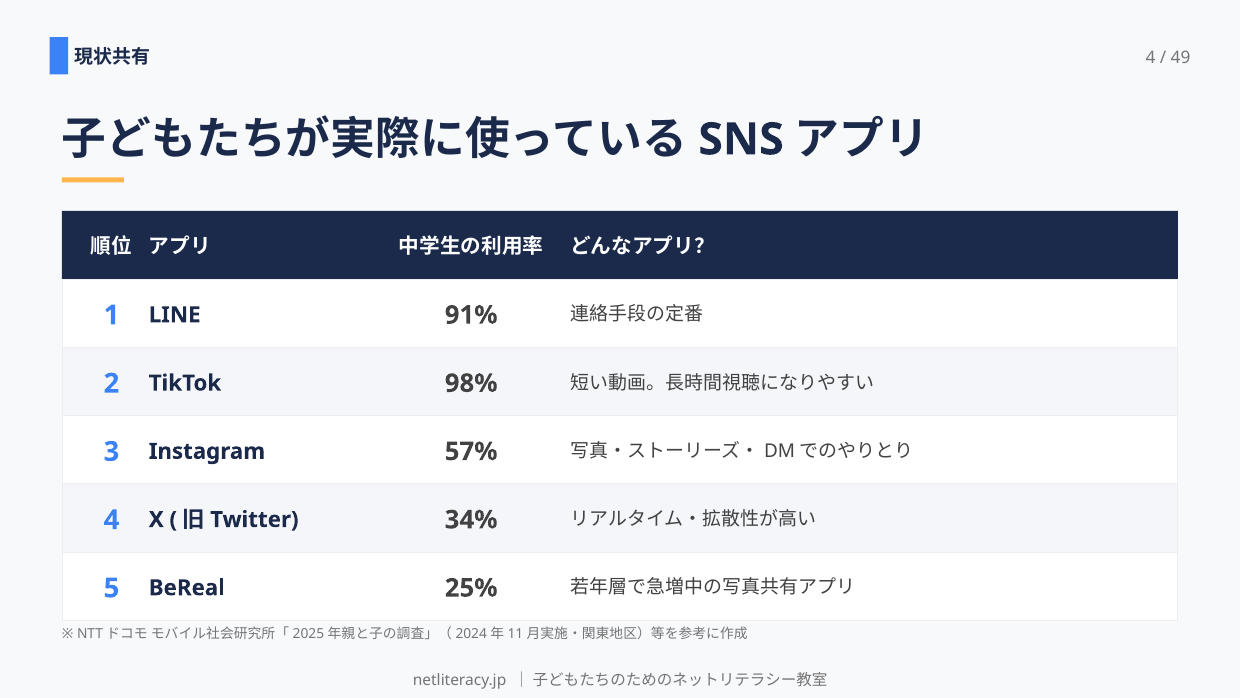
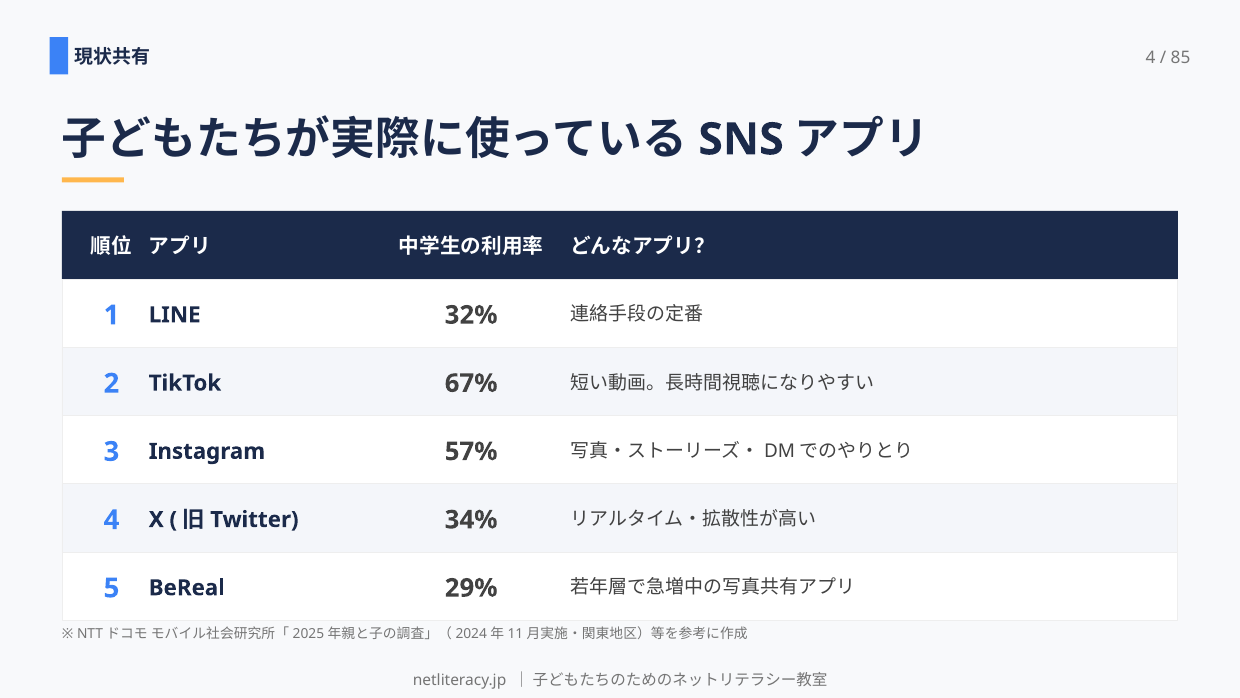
49: 49 -> 85
91%: 91% -> 32%
98%: 98% -> 67%
25%: 25% -> 29%
